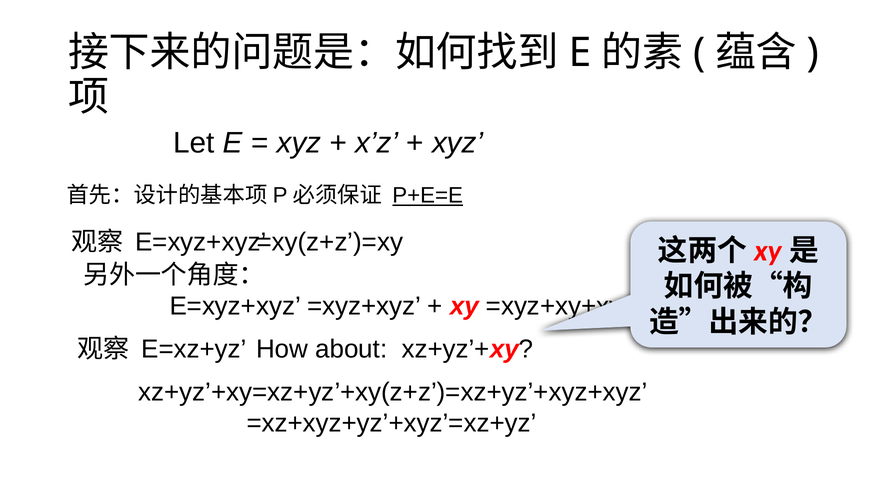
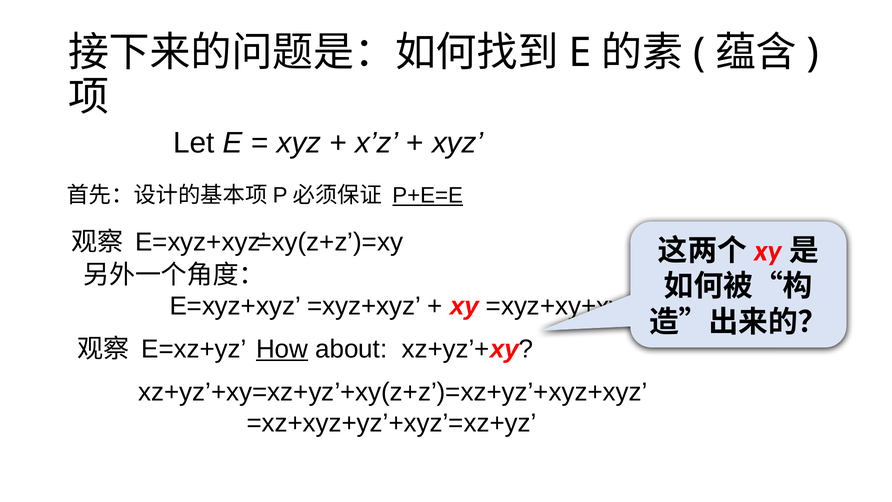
How underline: none -> present
